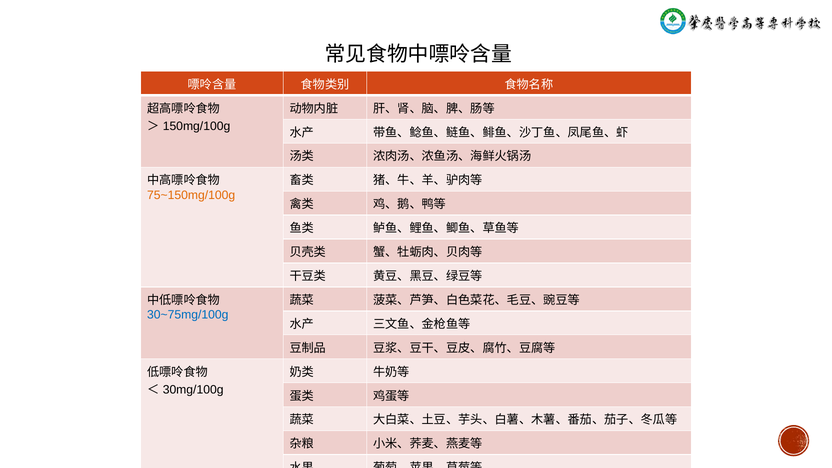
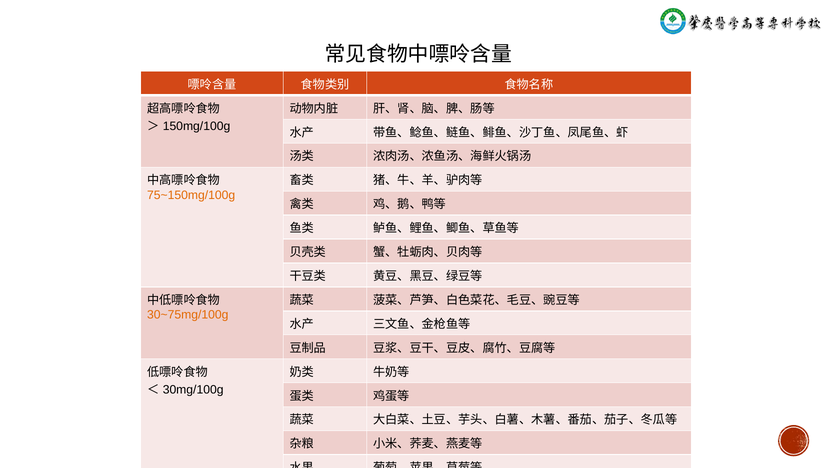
30~75mg/100g colour: blue -> orange
